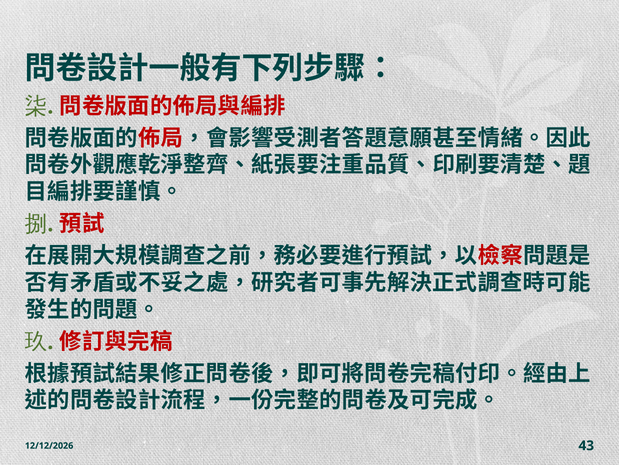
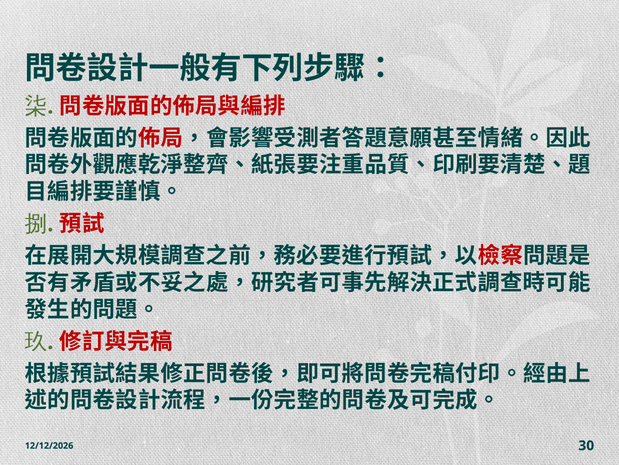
43: 43 -> 30
